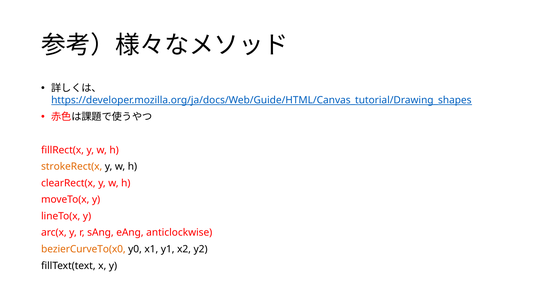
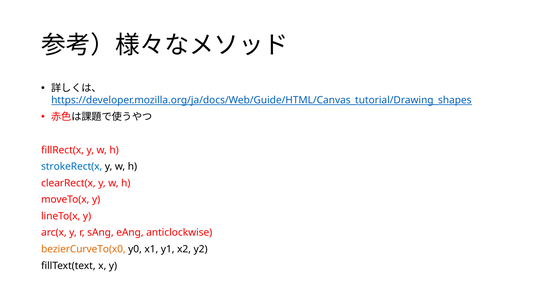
strokeRect(x colour: orange -> blue
